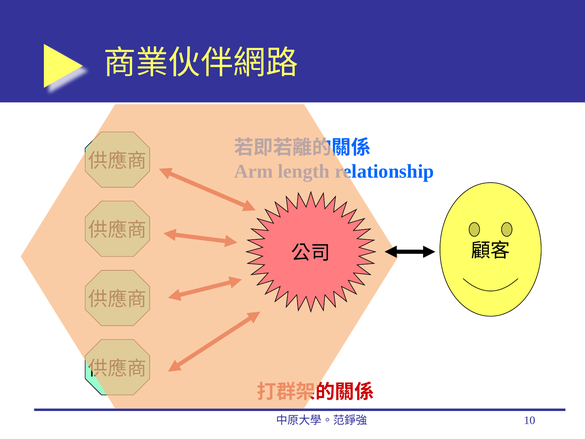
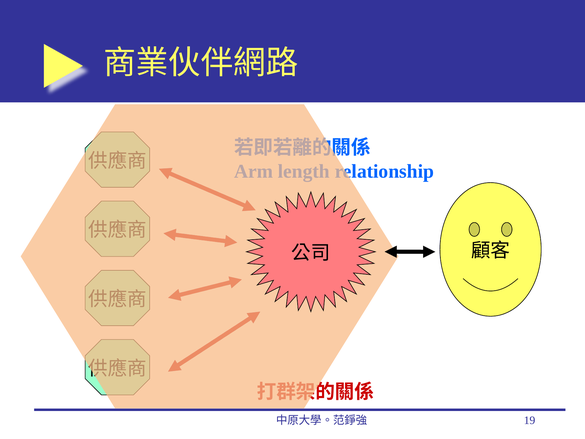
10: 10 -> 19
